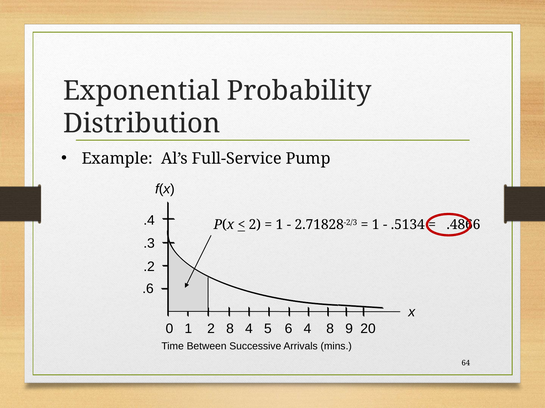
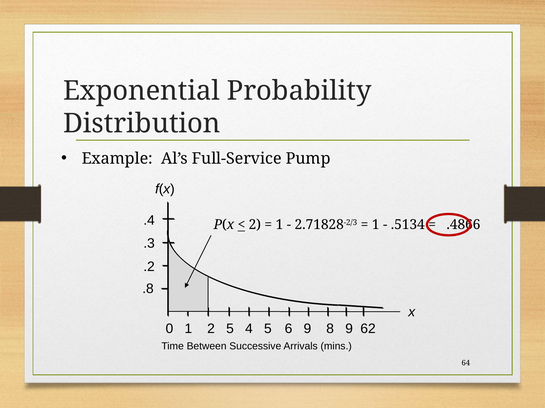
.6: .6 -> .8
2 8: 8 -> 5
6 4: 4 -> 9
20: 20 -> 62
